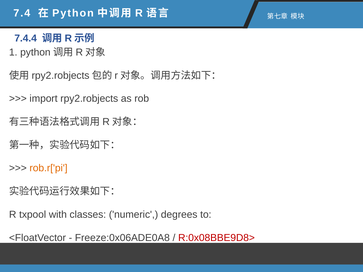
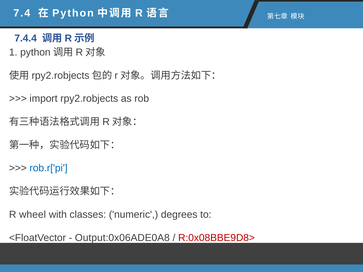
rob.r['pi colour: orange -> blue
txpool: txpool -> wheel
Freeze:0x06ADE0A8: Freeze:0x06ADE0A8 -> Output:0x06ADE0A8
